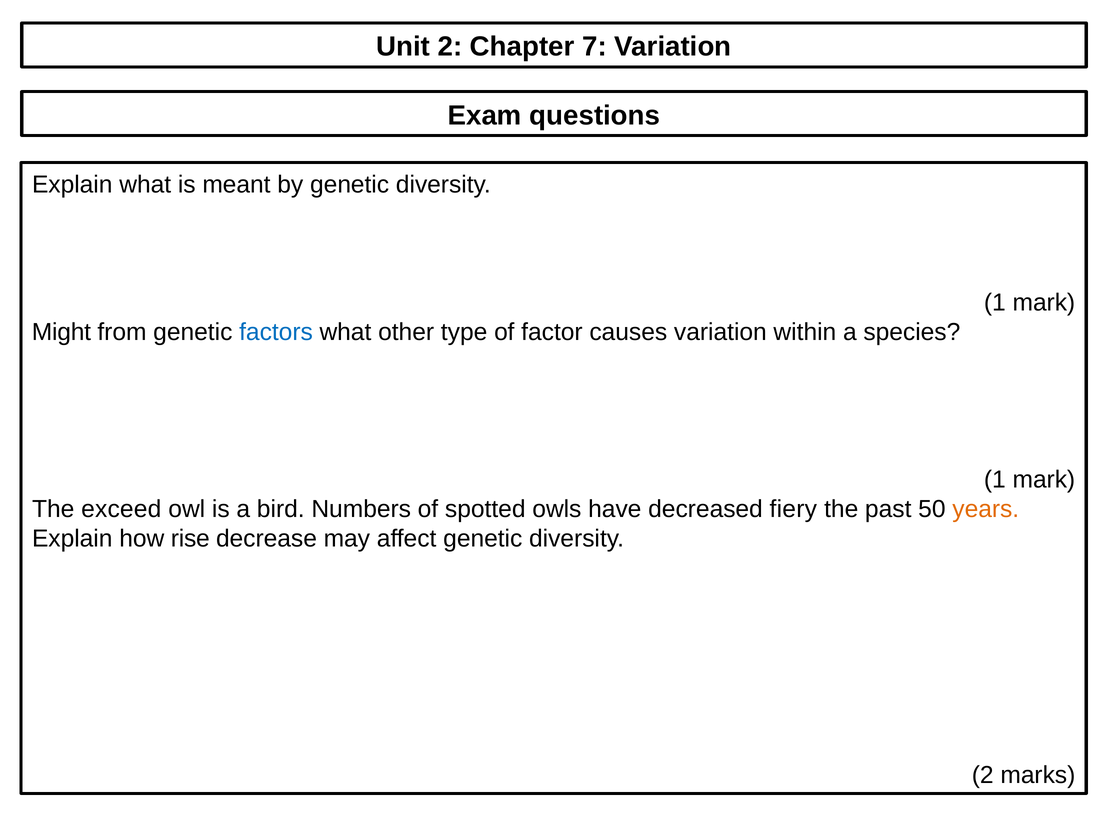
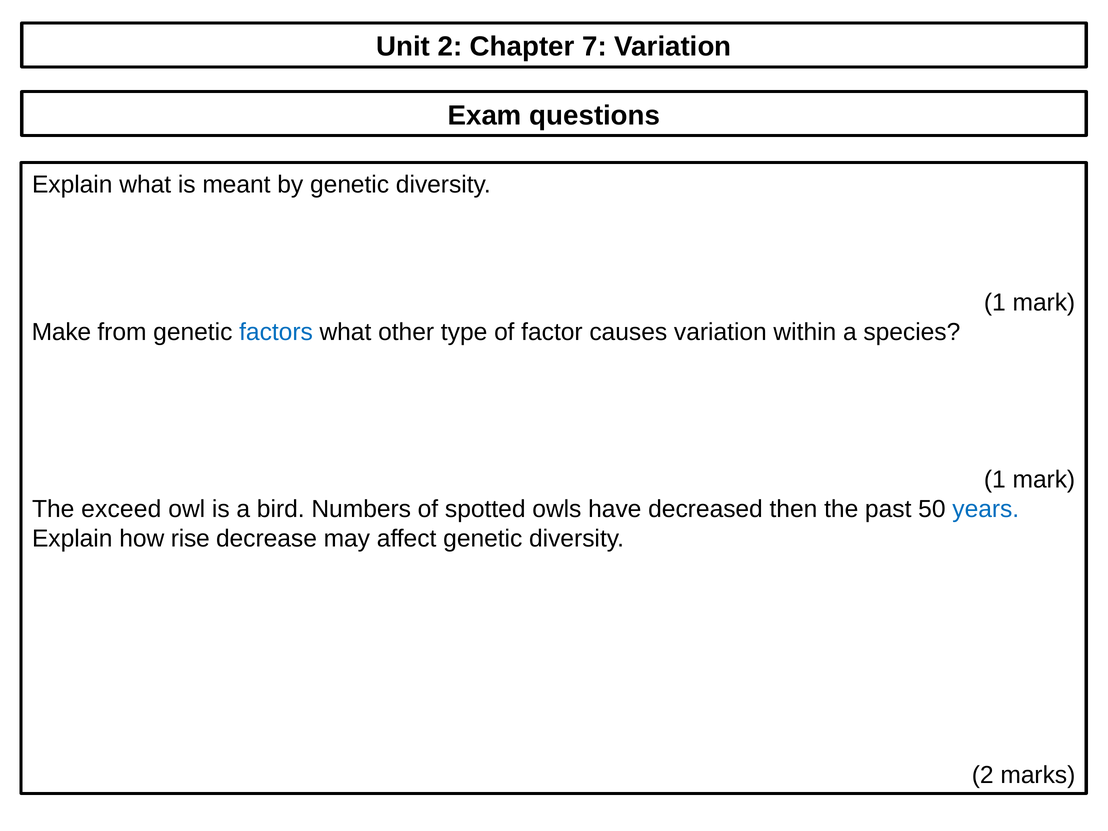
Might: Might -> Make
fiery: fiery -> then
years colour: orange -> blue
